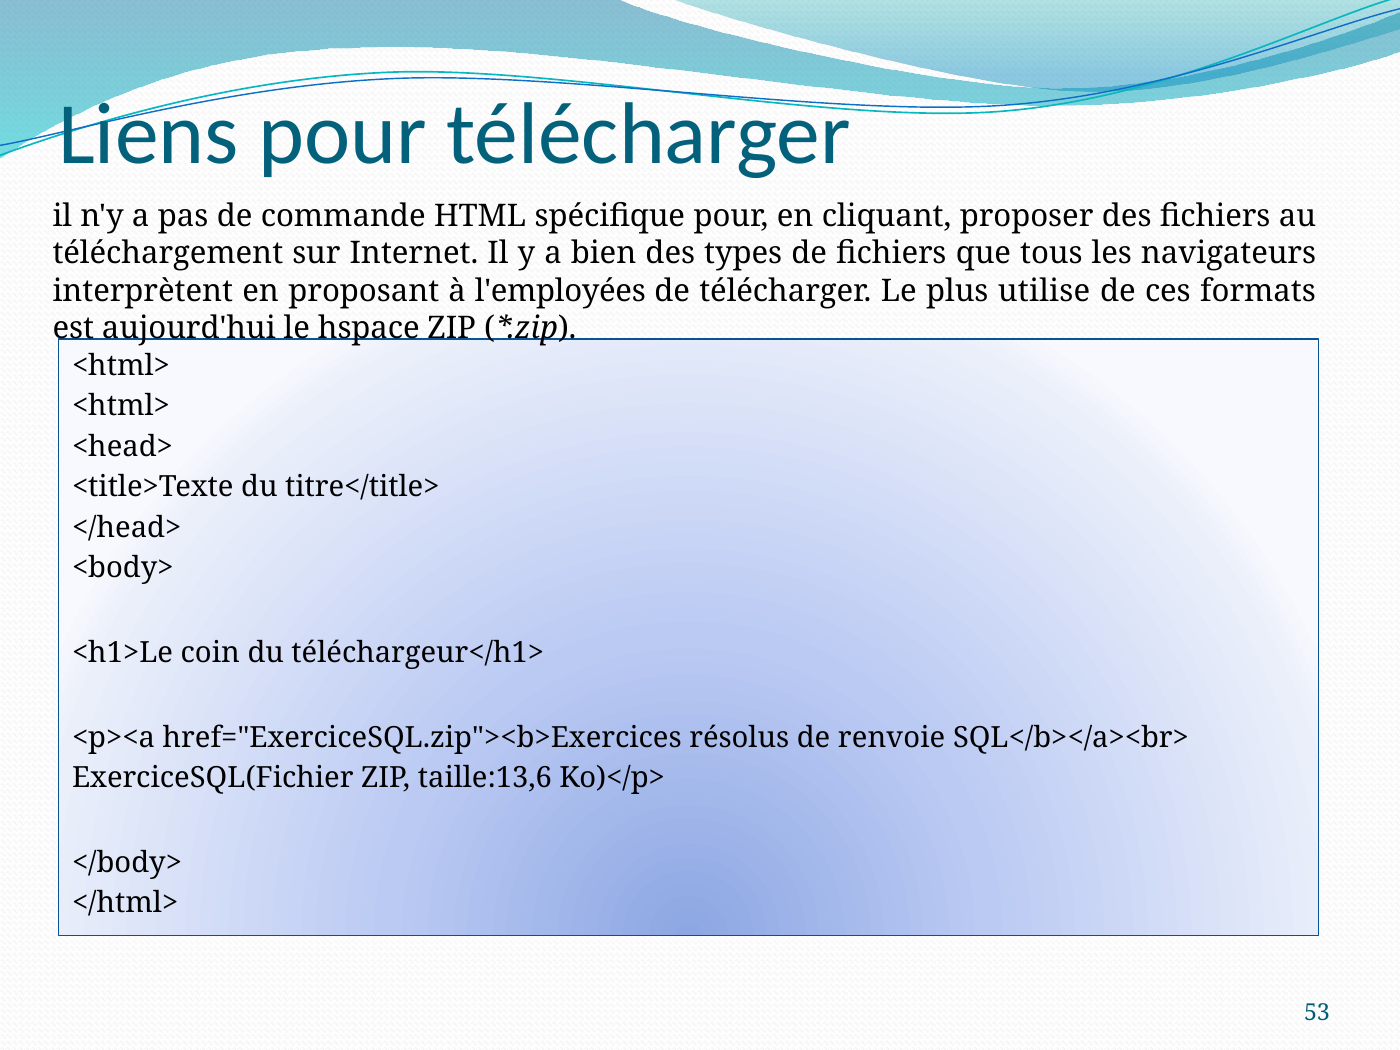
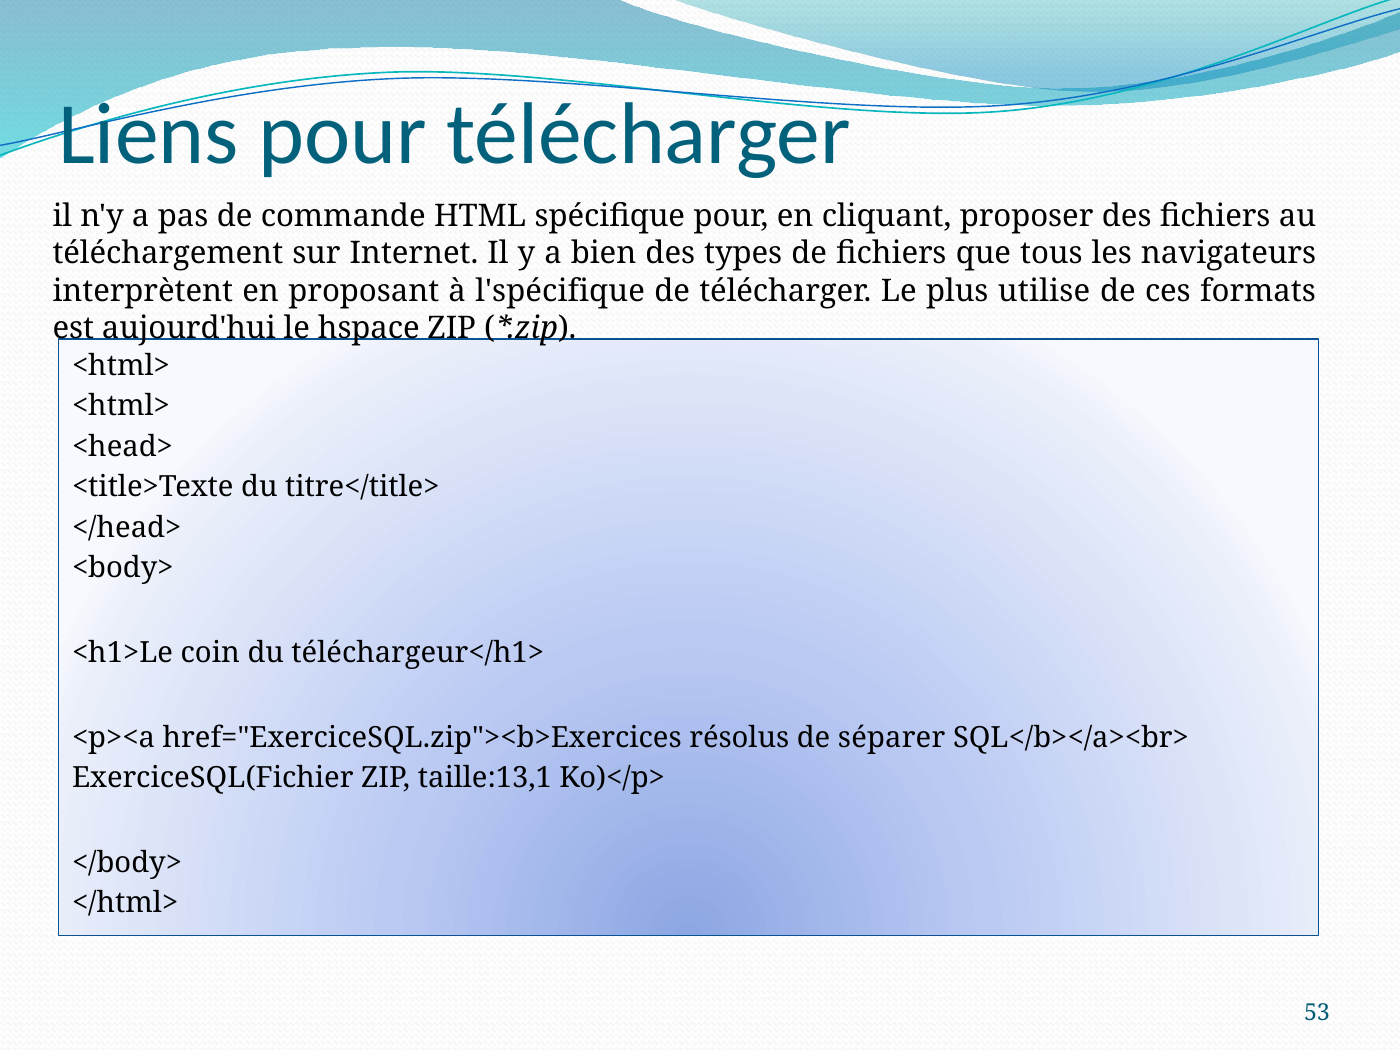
l'employées: l'employées -> l'spécifique
renvoie: renvoie -> séparer
taille:13,6: taille:13,6 -> taille:13,1
